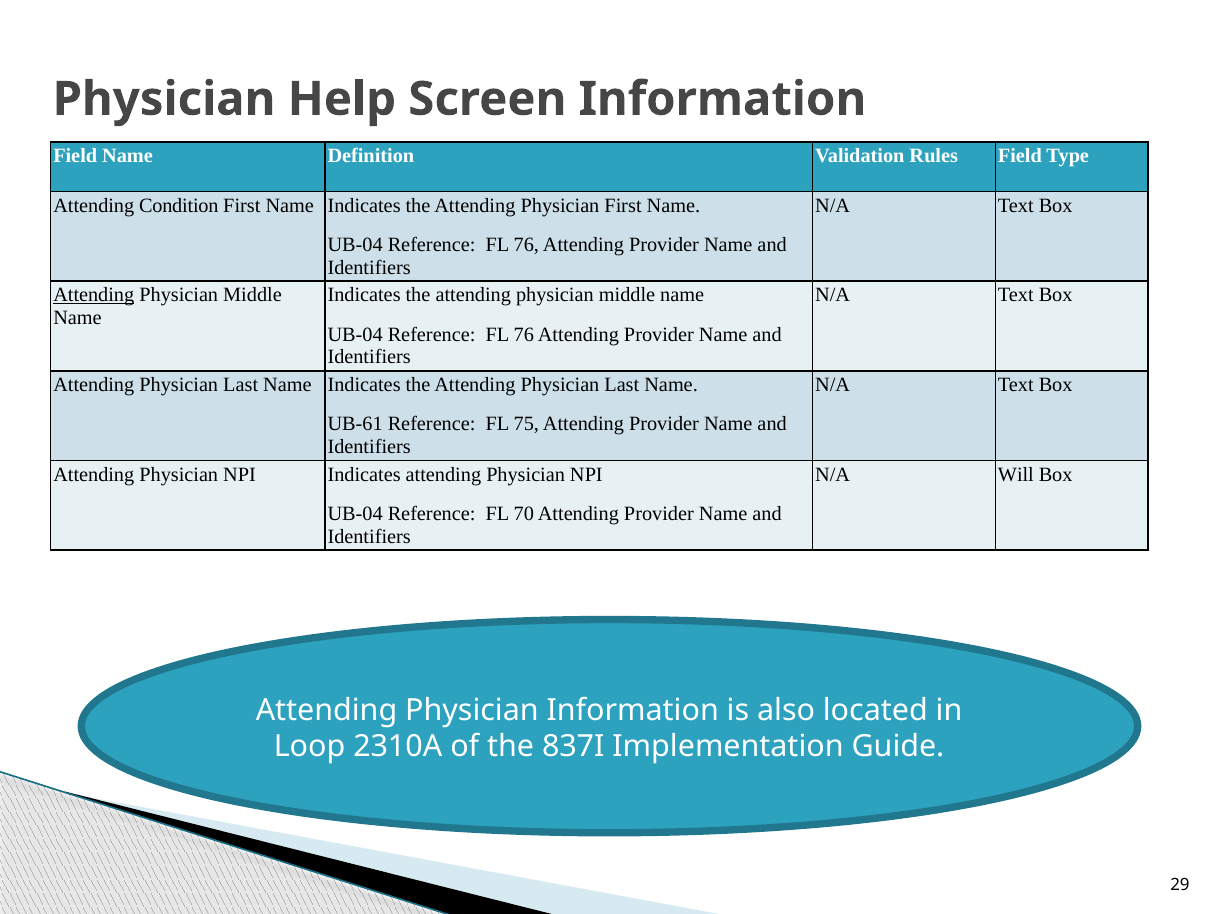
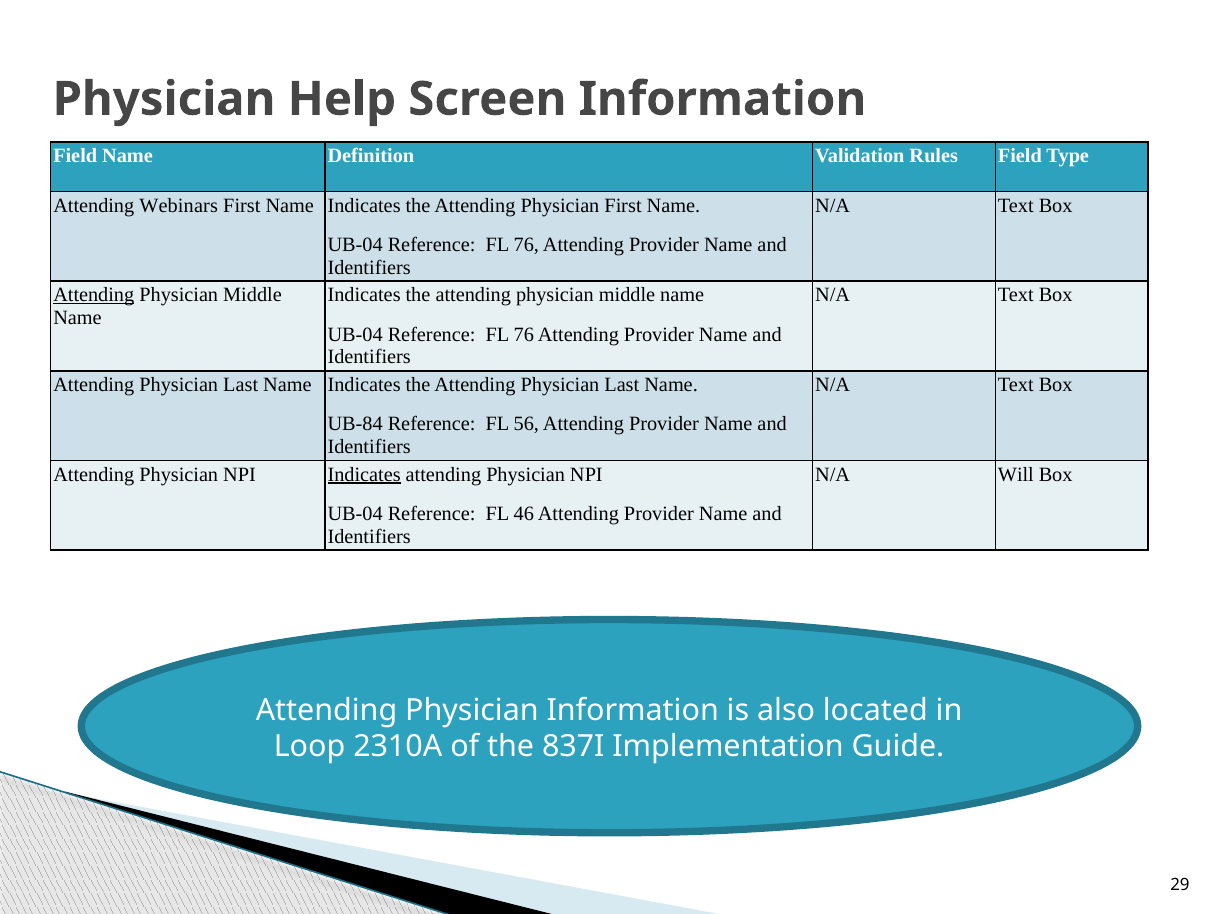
Condition: Condition -> Webinars
UB-61: UB-61 -> UB-84
75: 75 -> 56
Indicates at (364, 474) underline: none -> present
70: 70 -> 46
